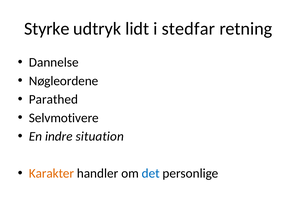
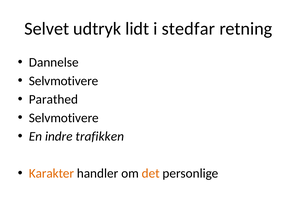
Styrke: Styrke -> Selvet
Nøgleordene at (64, 81): Nøgleordene -> Selvmotivere
situation: situation -> trafikken
det colour: blue -> orange
